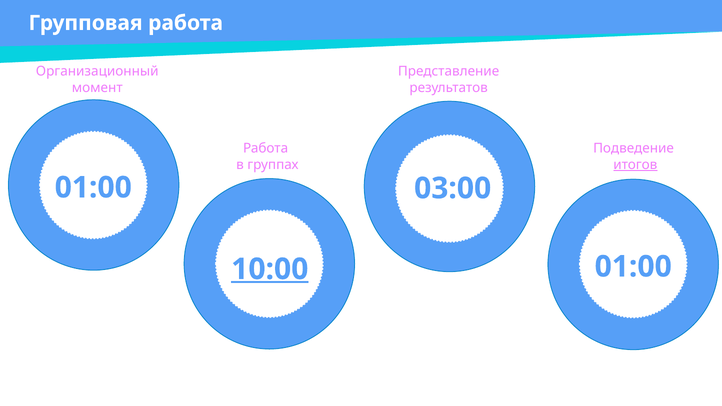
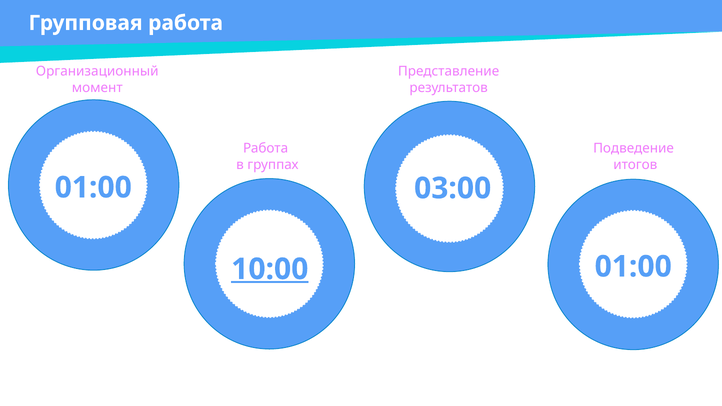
итогов underline: present -> none
